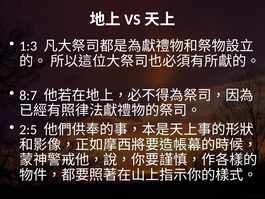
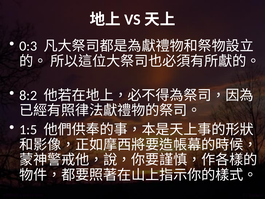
1:3: 1:3 -> 0:3
8:7: 8:7 -> 8:2
2:5: 2:5 -> 1:5
